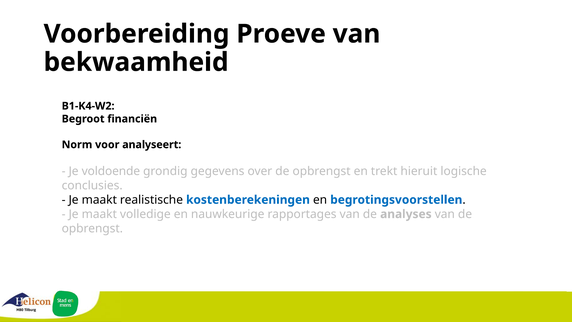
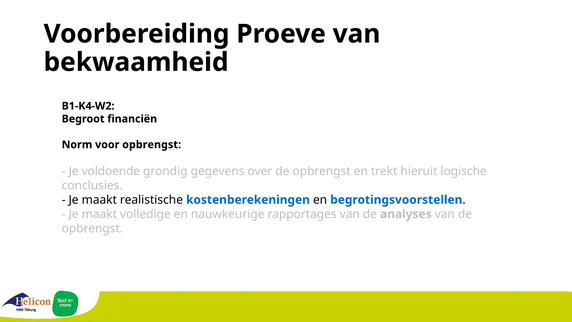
voor analyseert: analyseert -> opbrengst
